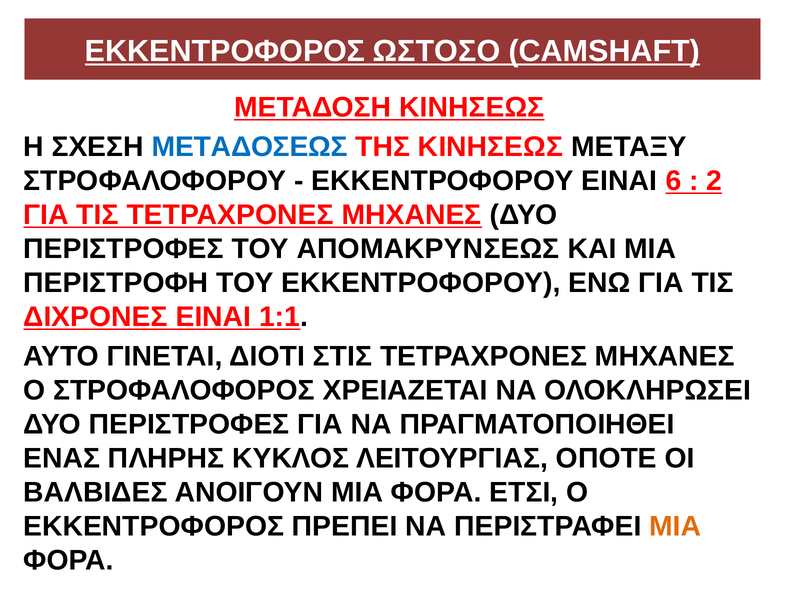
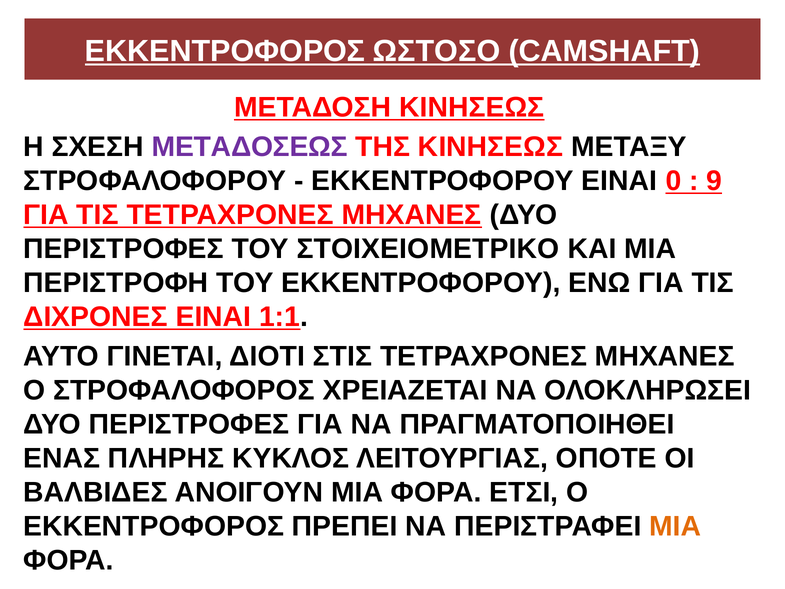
ΜΕΤΑΔΟΣΕΩΣ colour: blue -> purple
6: 6 -> 0
2: 2 -> 9
ΑΠΟΜΑΚΡΥΝΣΕΩΣ: ΑΠΟΜΑΚΡΥΝΣΕΩΣ -> ΣΤΟΙΧΕΙΟΜΕΤΡΙΚΟ
